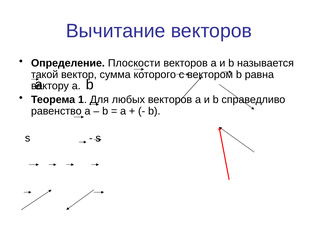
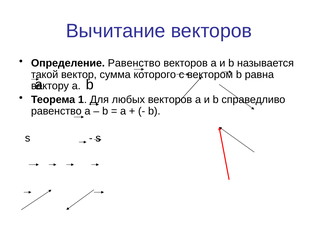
Определение Плоскости: Плоскости -> Равенство
